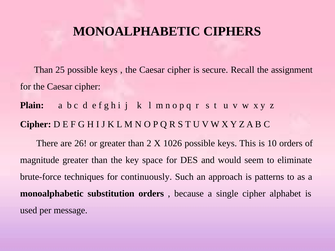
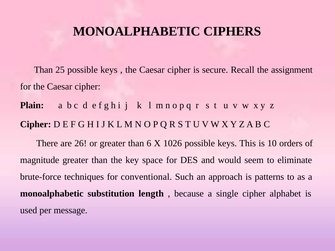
2: 2 -> 6
continuously: continuously -> conventional
substitution orders: orders -> length
